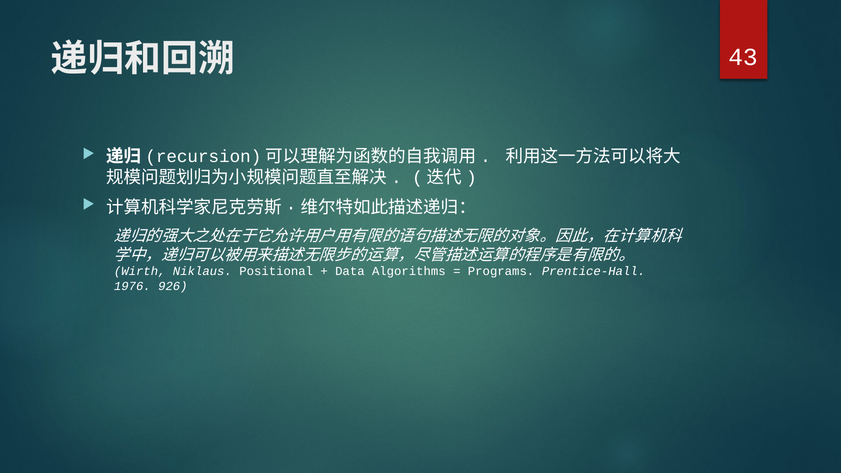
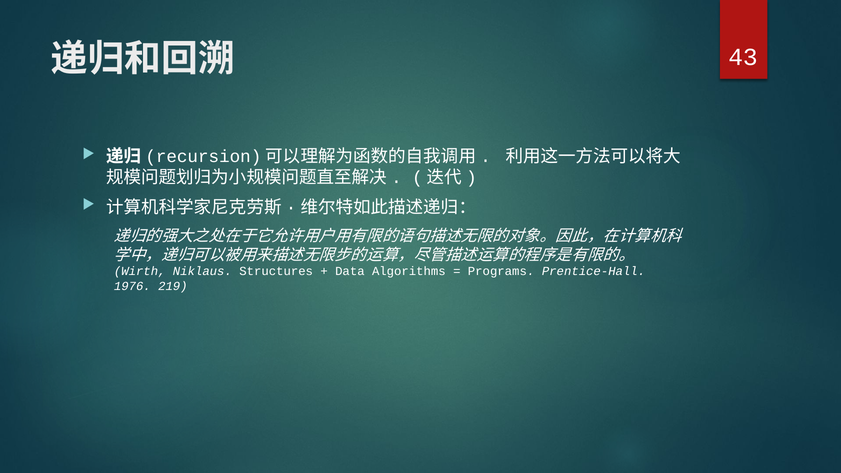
Positional: Positional -> Structures
926: 926 -> 219
